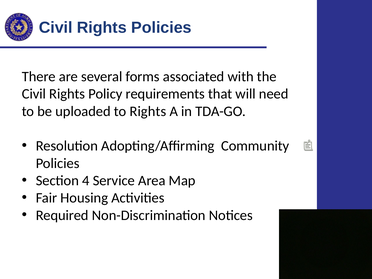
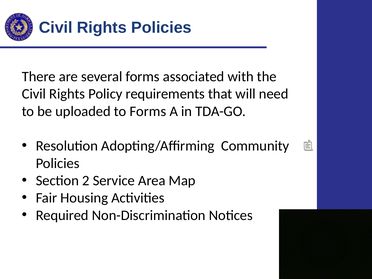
to Rights: Rights -> Forms
4: 4 -> 2
